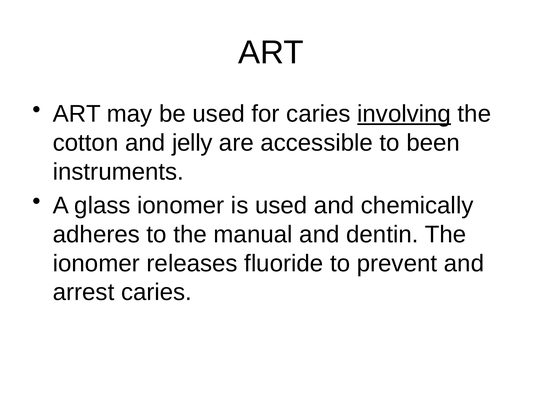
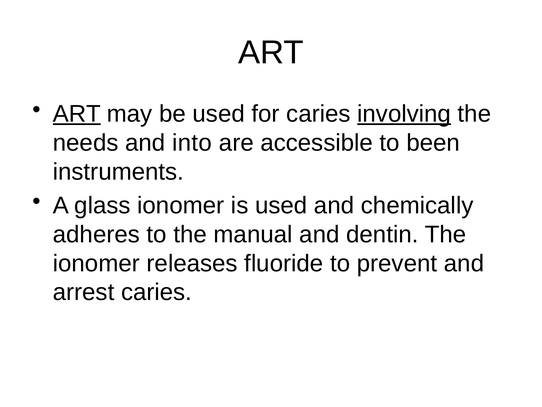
ART at (77, 114) underline: none -> present
cotton: cotton -> needs
jelly: jelly -> into
